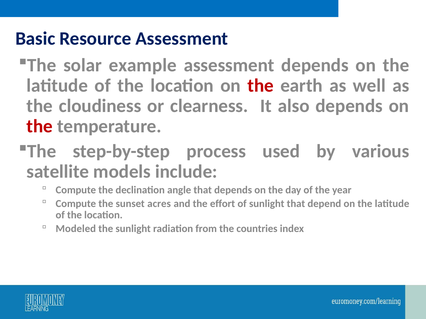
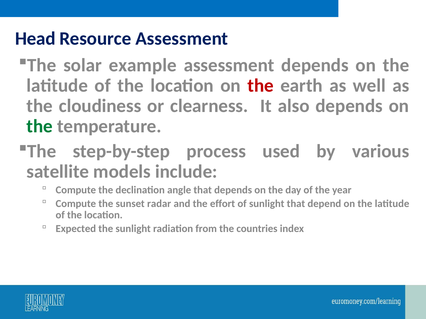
Basic: Basic -> Head
the at (40, 127) colour: red -> green
acres: acres -> radar
Modeled: Modeled -> Expected
